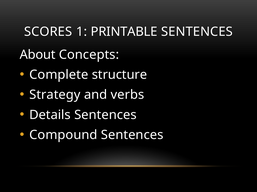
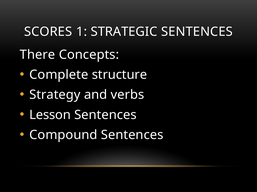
PRINTABLE: PRINTABLE -> STRATEGIC
About: About -> There
Details: Details -> Lesson
